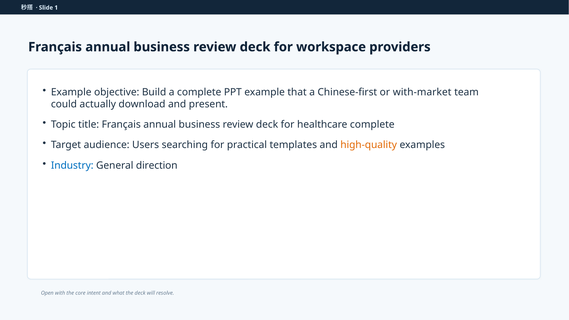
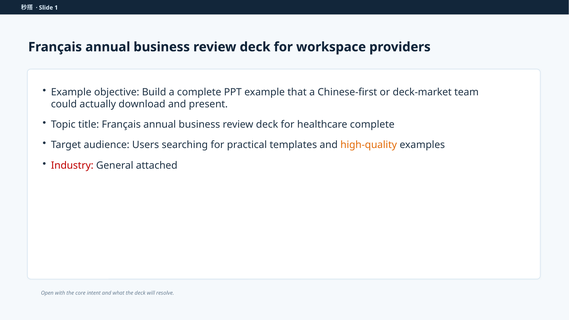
with-market: with-market -> deck-market
Industry colour: blue -> red
direction: direction -> attached
